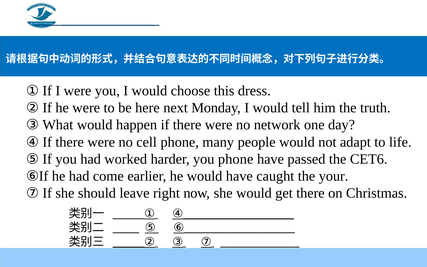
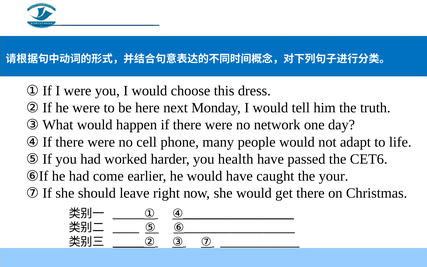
you phone: phone -> health
